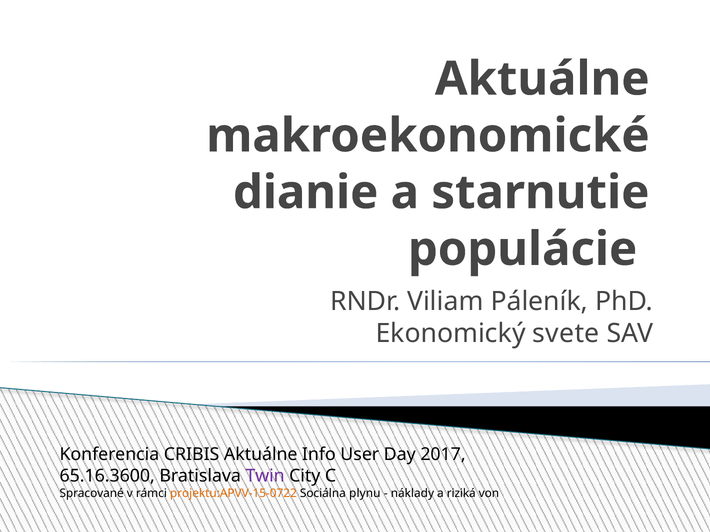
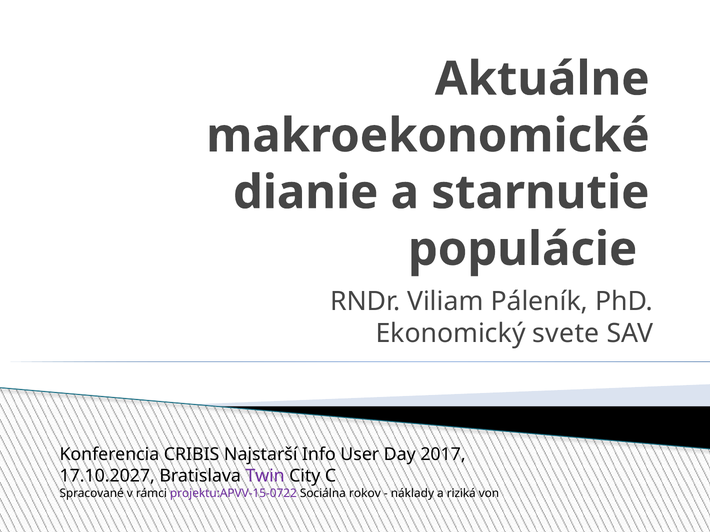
CRIBIS Aktuálne: Aktuálne -> Najstarší
65.16.3600: 65.16.3600 -> 17.10.2027
projektu:APVV-15-0722 colour: orange -> purple
plynu: plynu -> rokov
